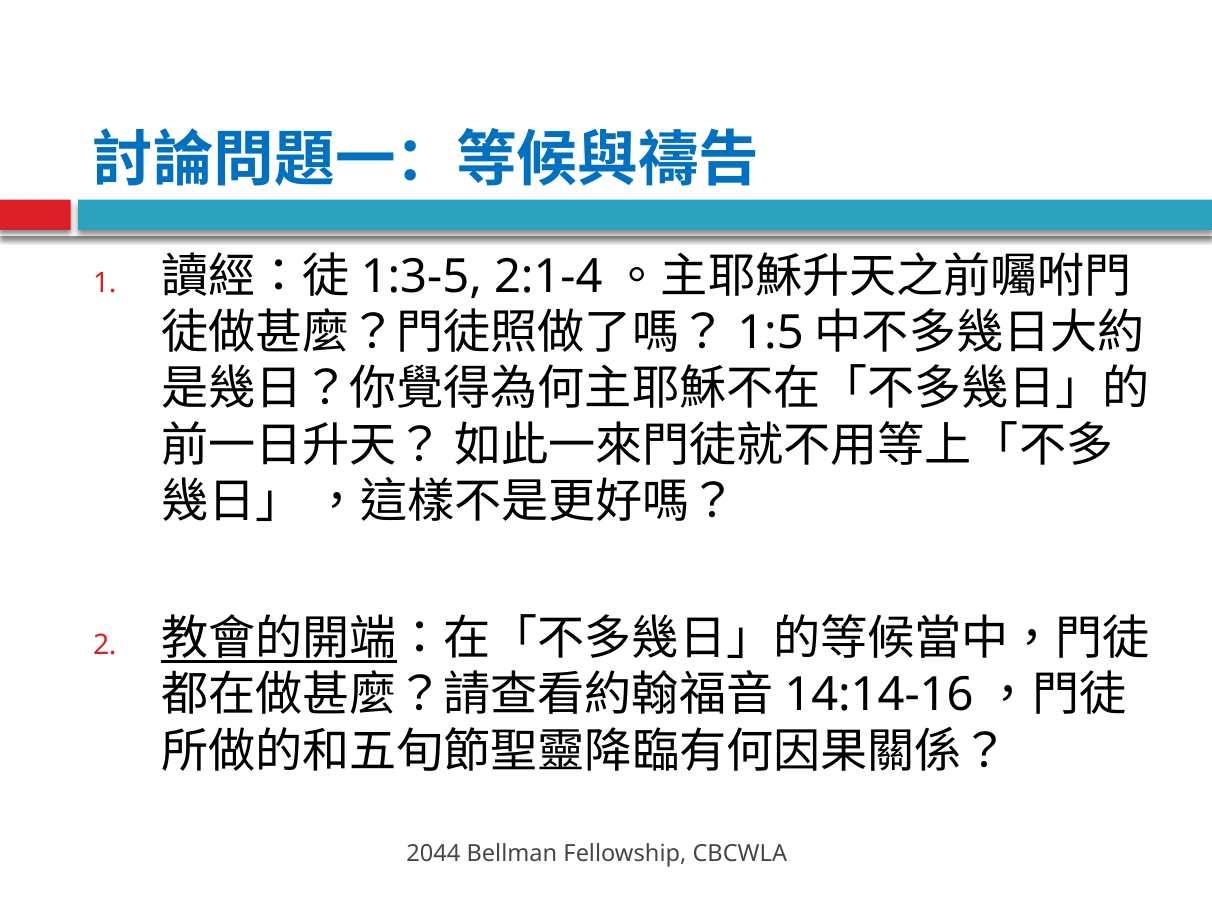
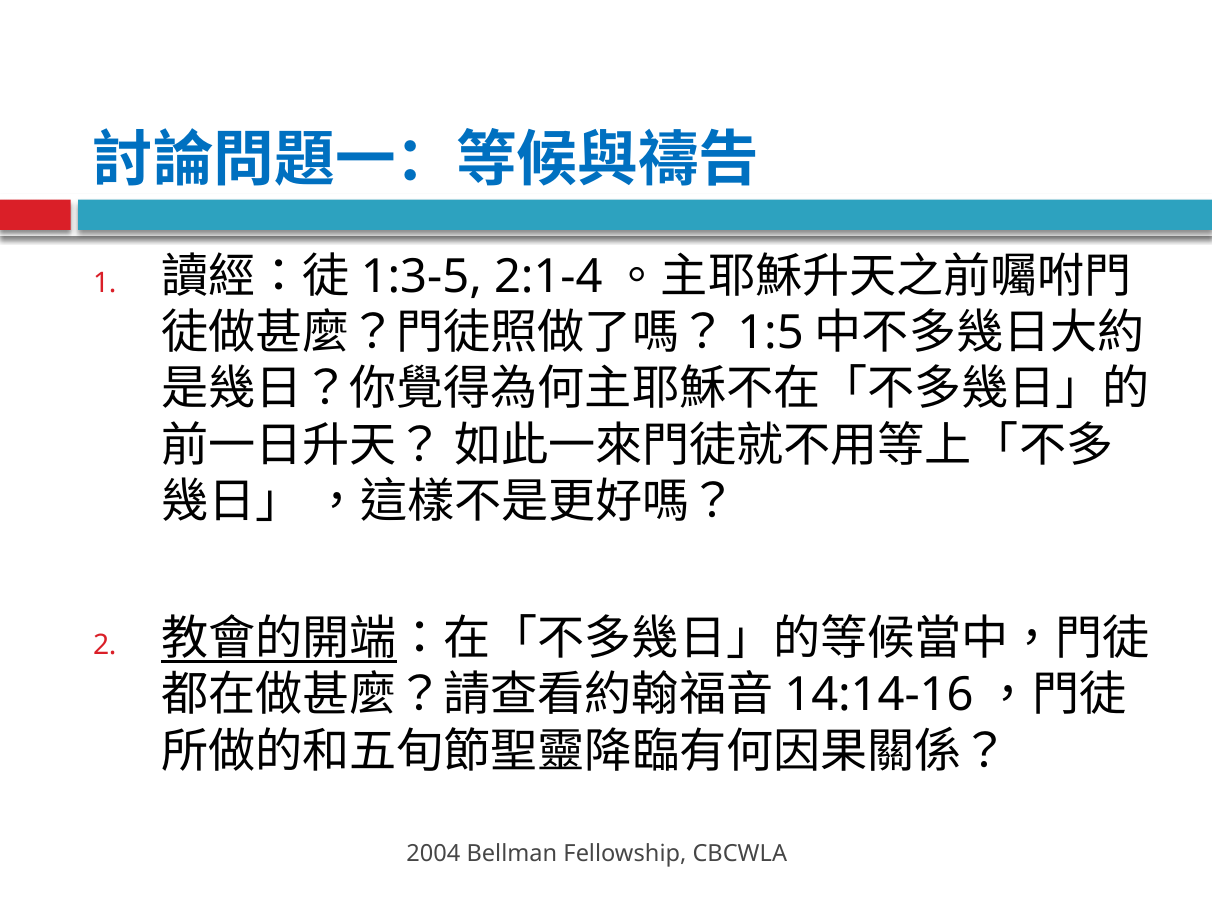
2044: 2044 -> 2004
